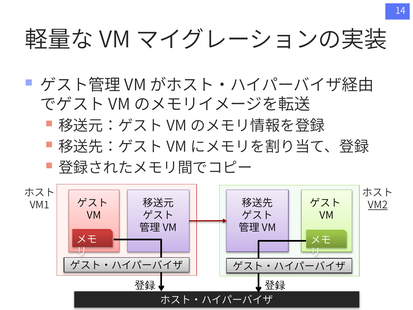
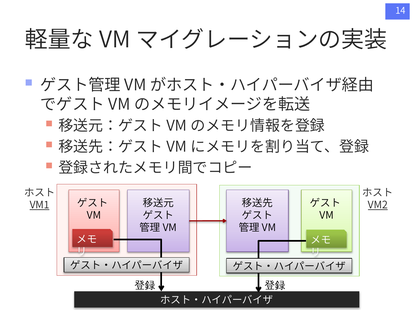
VM1 underline: none -> present
